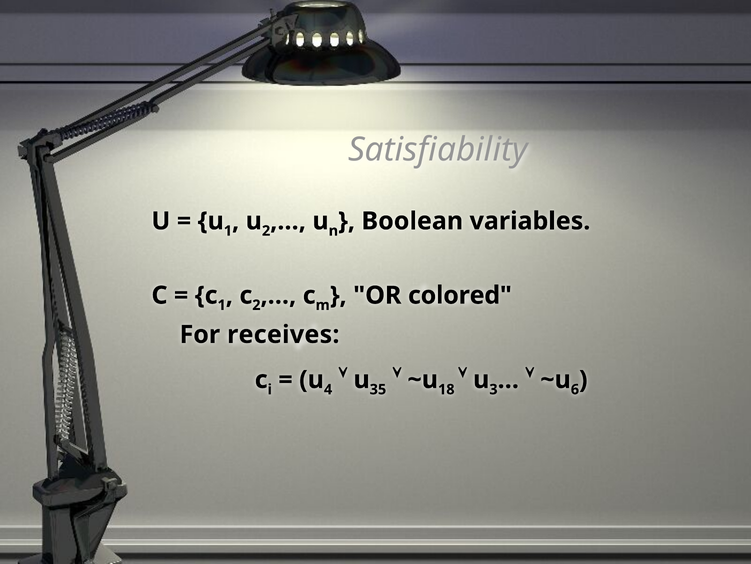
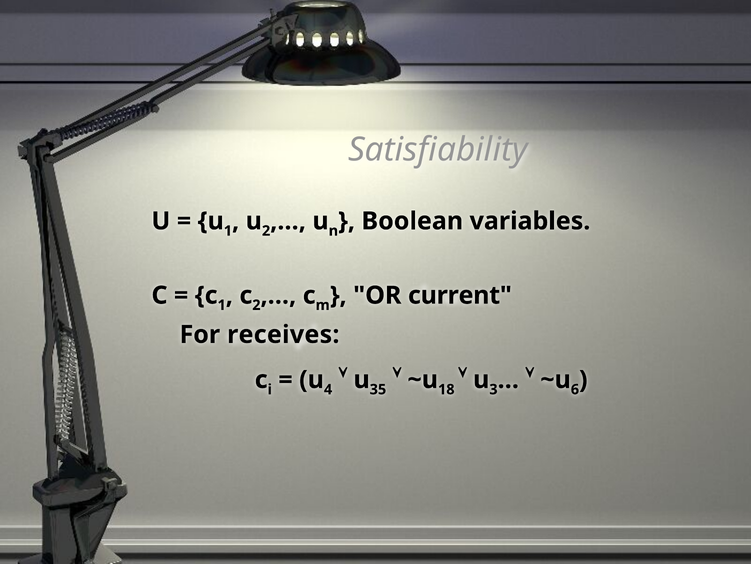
colored: colored -> current
